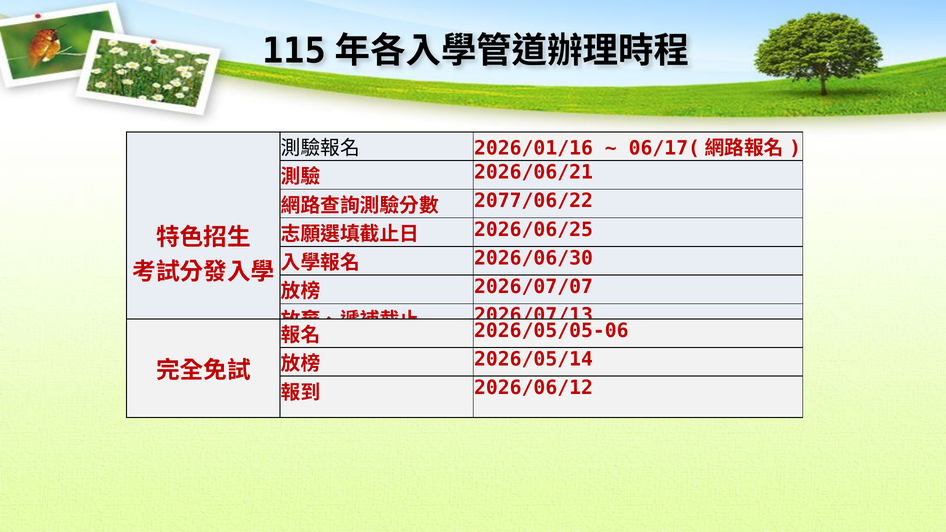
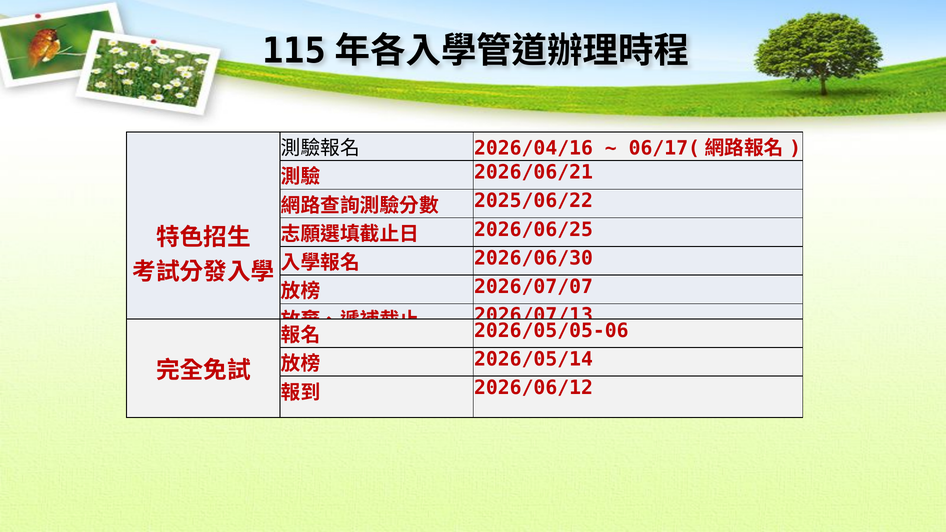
2026/01/16: 2026/01/16 -> 2026/04/16
2077/06/22: 2077/06/22 -> 2025/06/22
